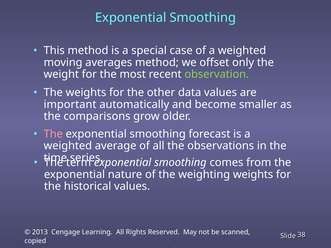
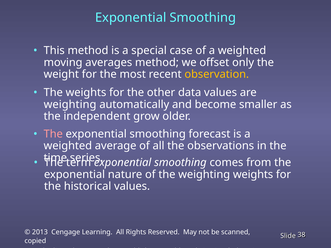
observation colour: light green -> yellow
important at (70, 105): important -> weighting
comparisons: comparisons -> independent
